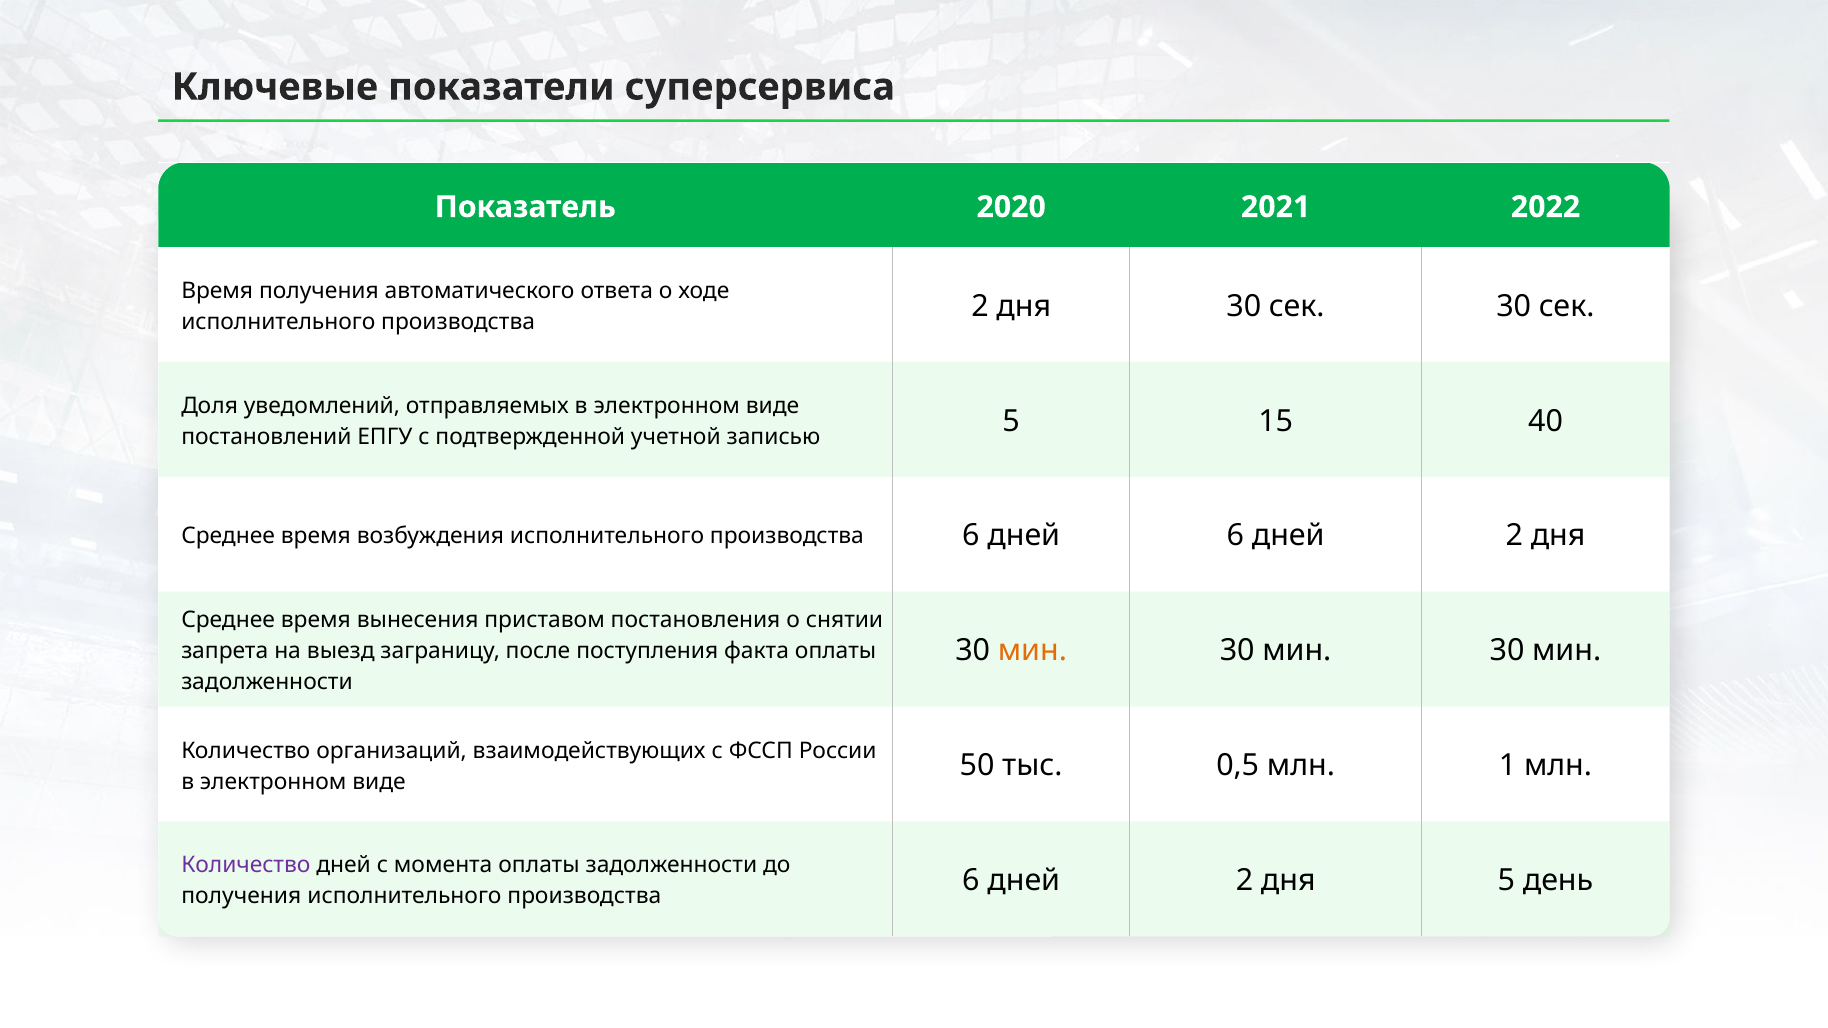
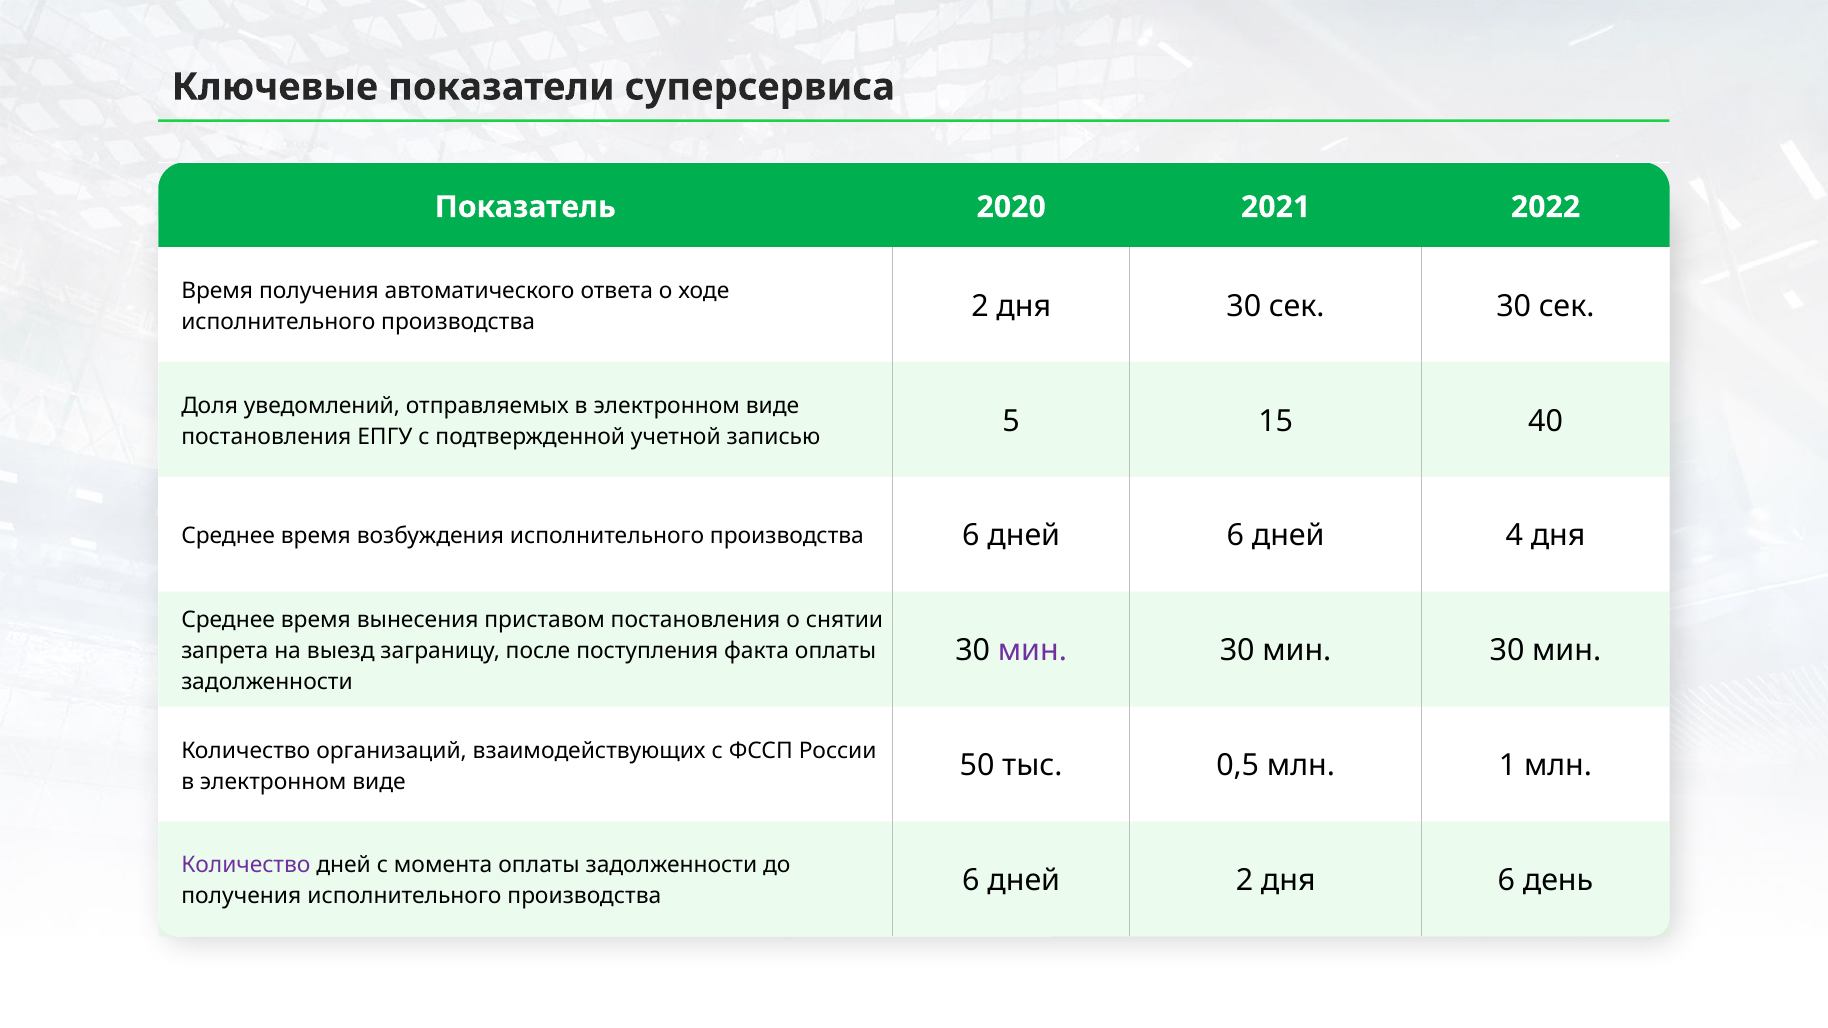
постановлений at (266, 437): постановлений -> постановления
дней 6 дней 2: 2 -> 4
мин at (1032, 651) colour: orange -> purple
дня 5: 5 -> 6
